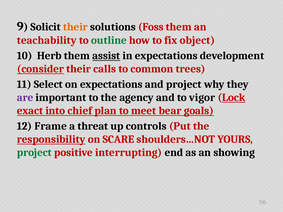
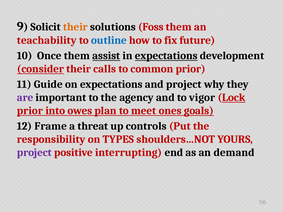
outline colour: green -> blue
object: object -> future
Herb: Herb -> Once
expectations at (166, 56) underline: none -> present
common trees: trees -> prior
Select: Select -> Guide
exact at (30, 111): exact -> prior
chief: chief -> owes
bear: bear -> ones
responsibility underline: present -> none
SCARE: SCARE -> TYPES
project at (34, 153) colour: green -> purple
showing: showing -> demand
